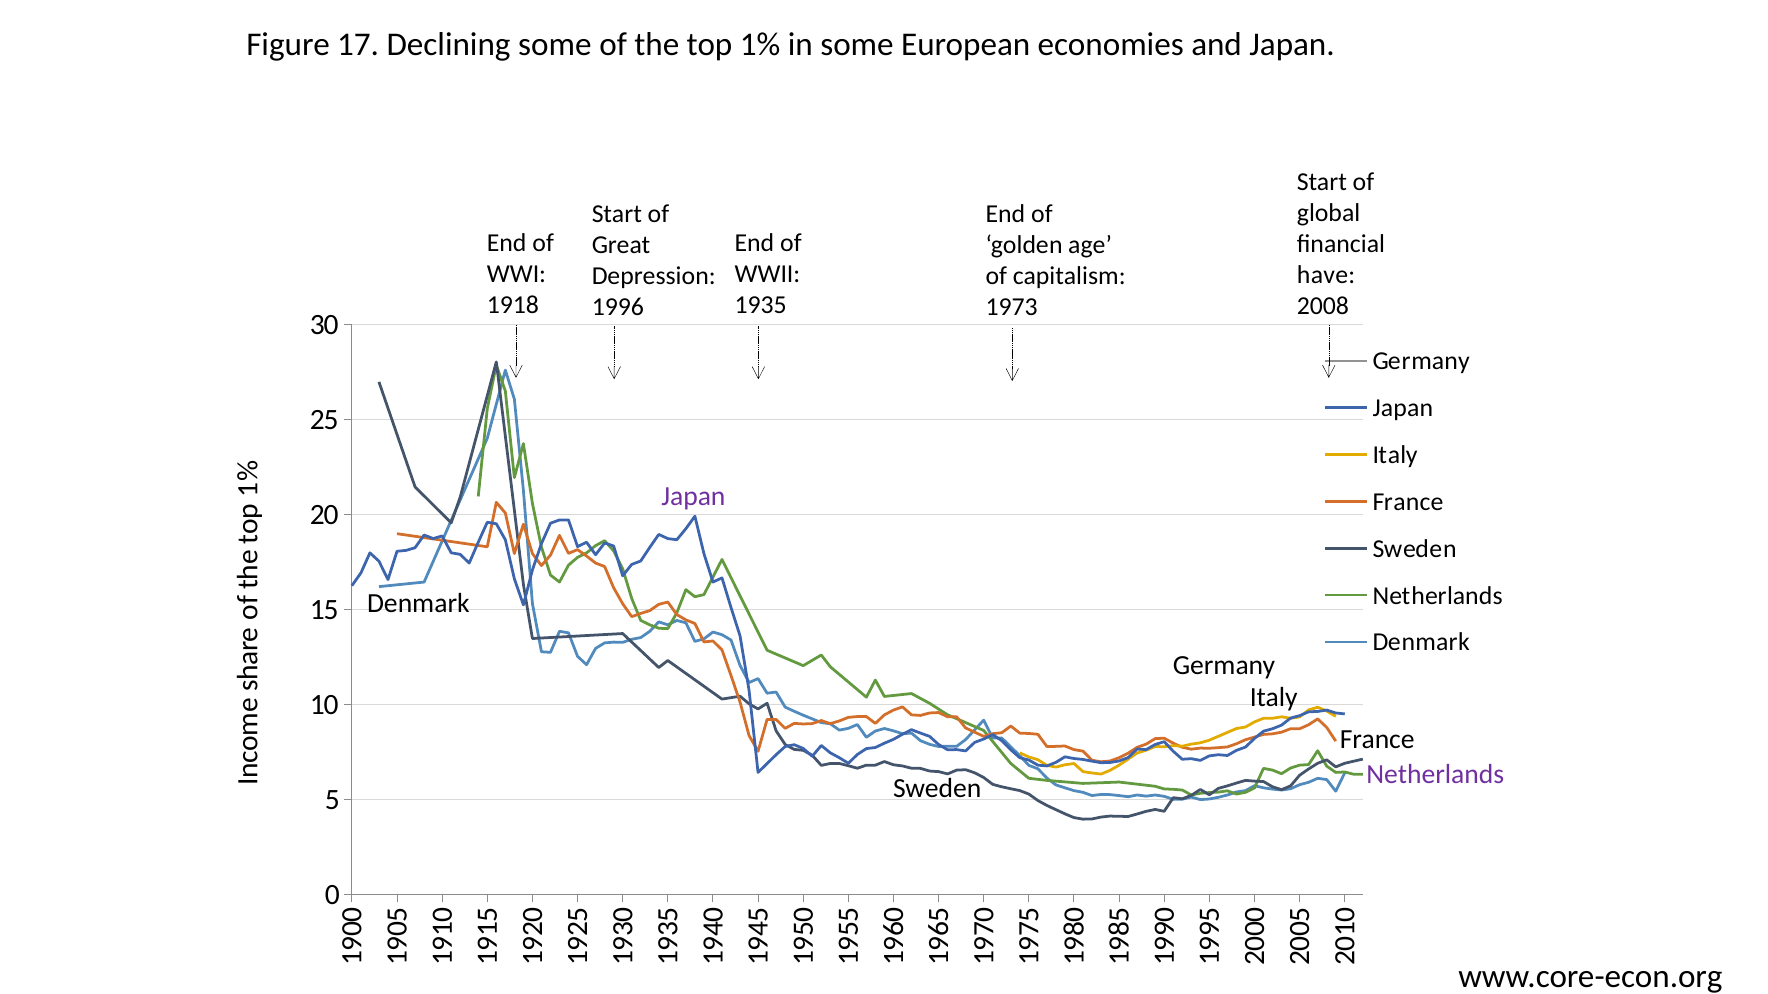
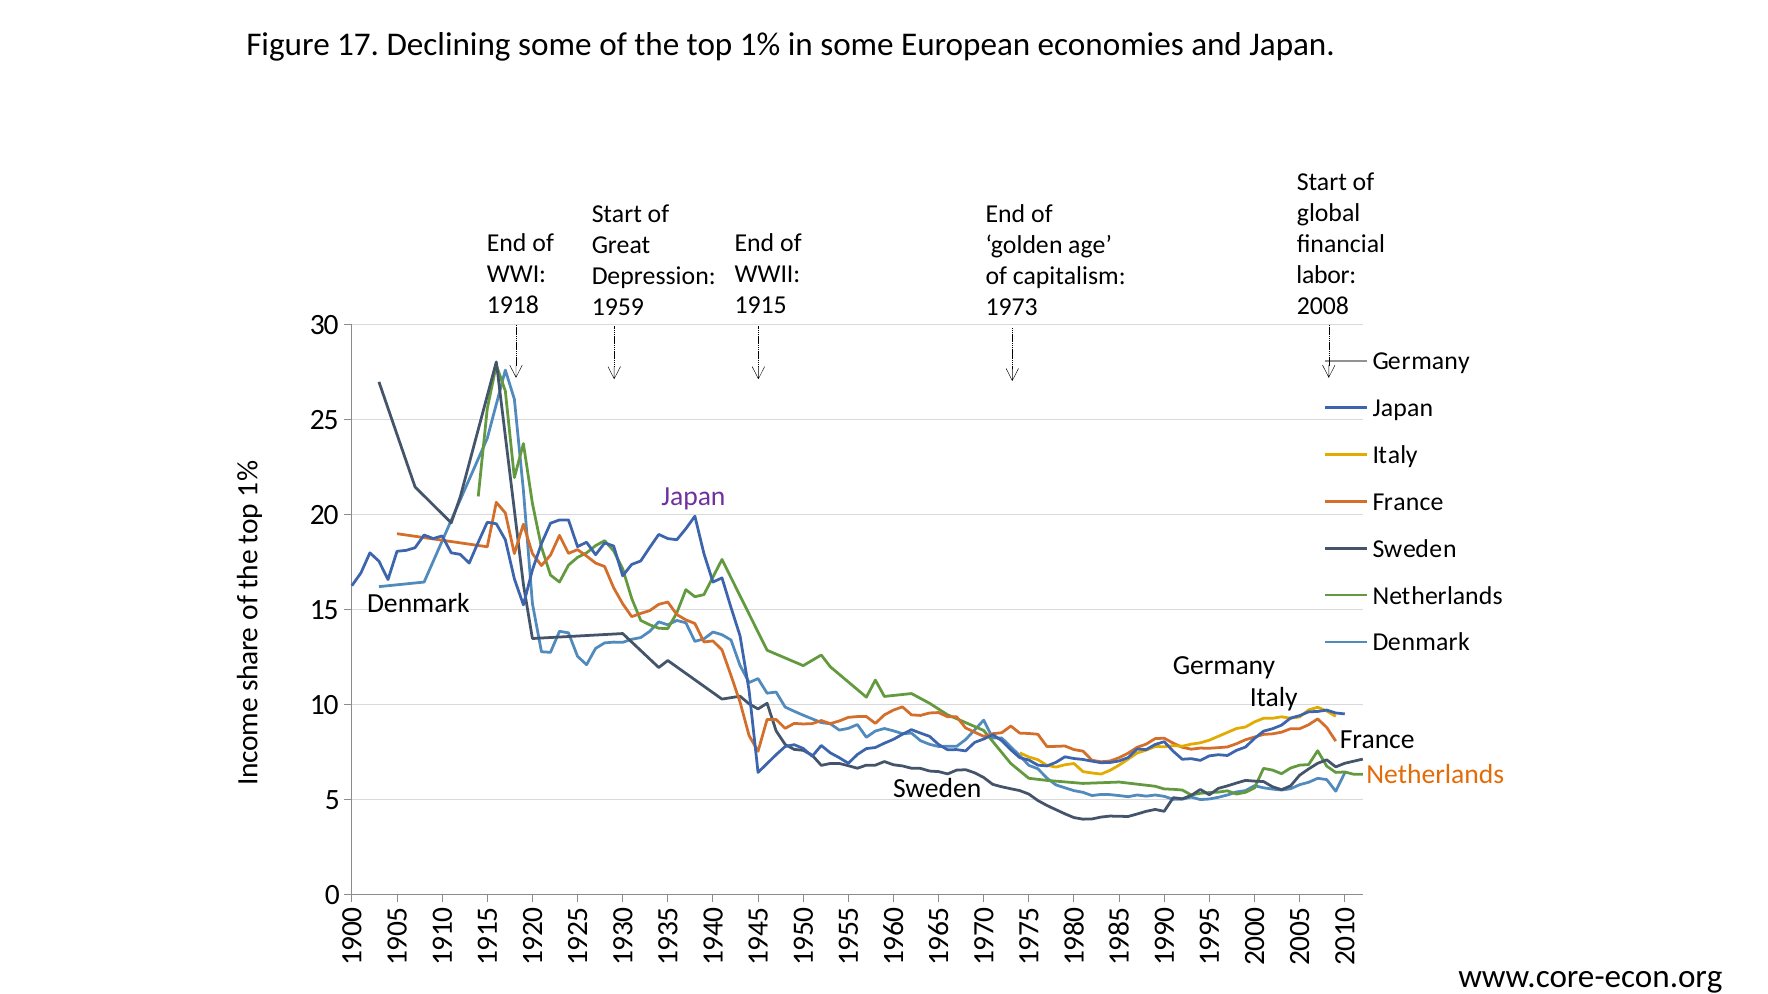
have: have -> labor
1935: 1935 -> 1915
1996: 1996 -> 1959
Netherlands at (1435, 775) colour: purple -> orange
